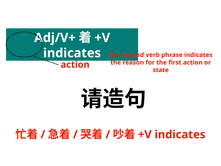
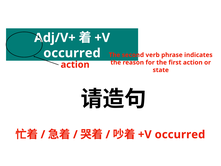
indicates at (72, 53): indicates -> occurred
indicates at (180, 134): indicates -> occurred
